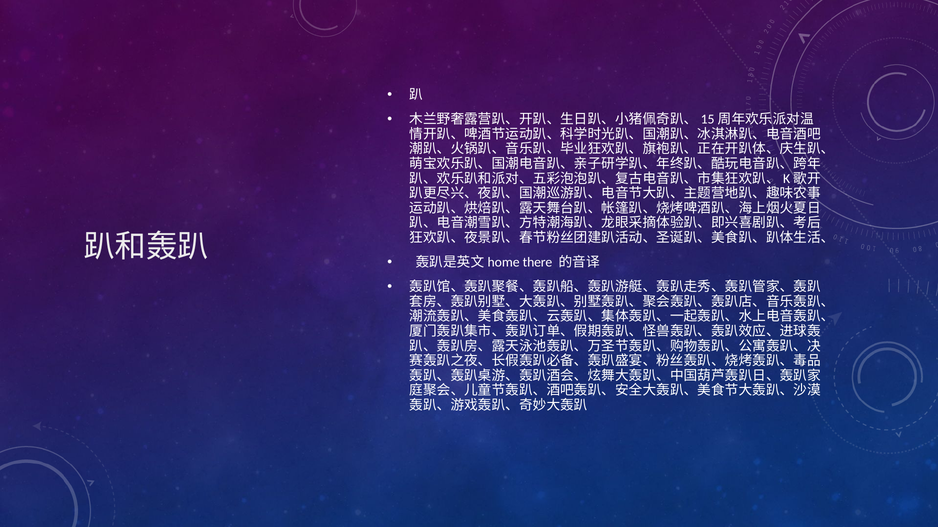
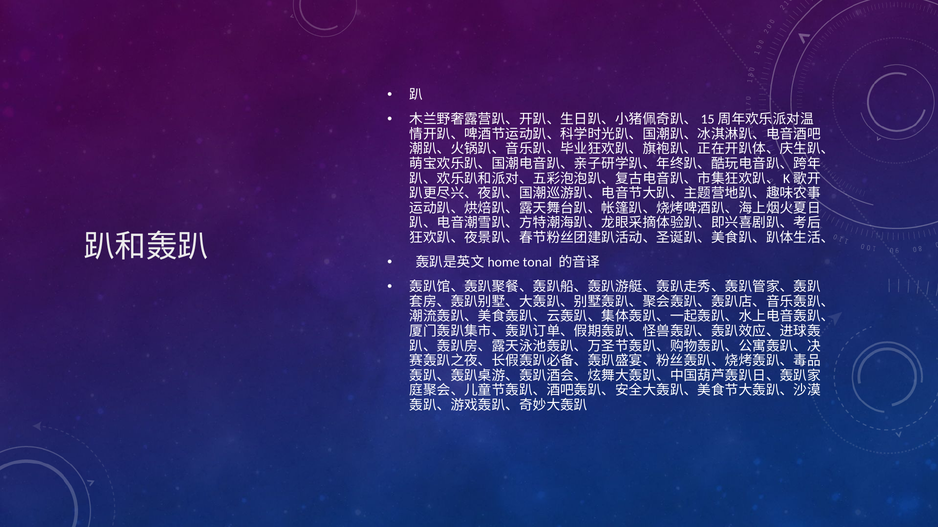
there: there -> tonal
